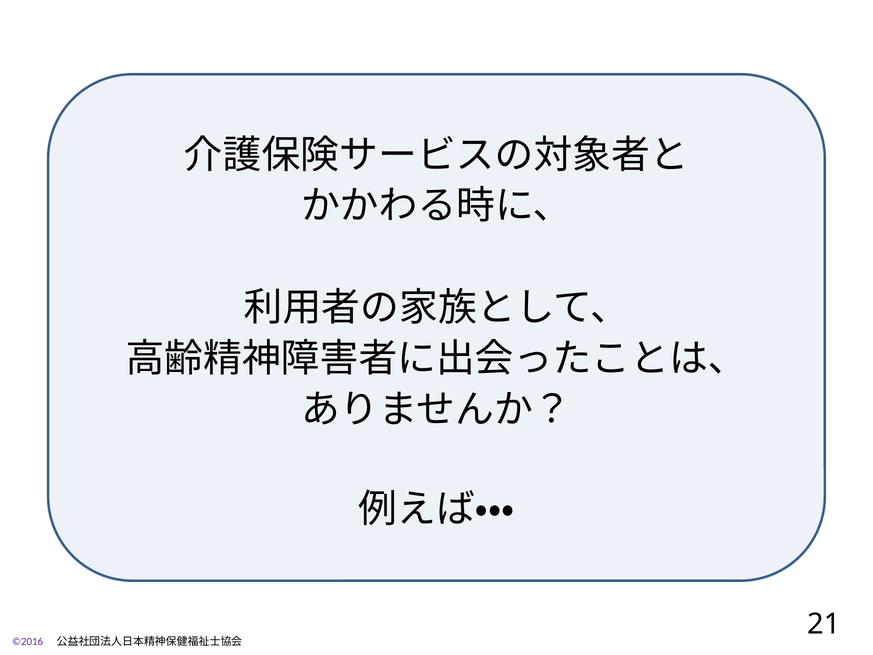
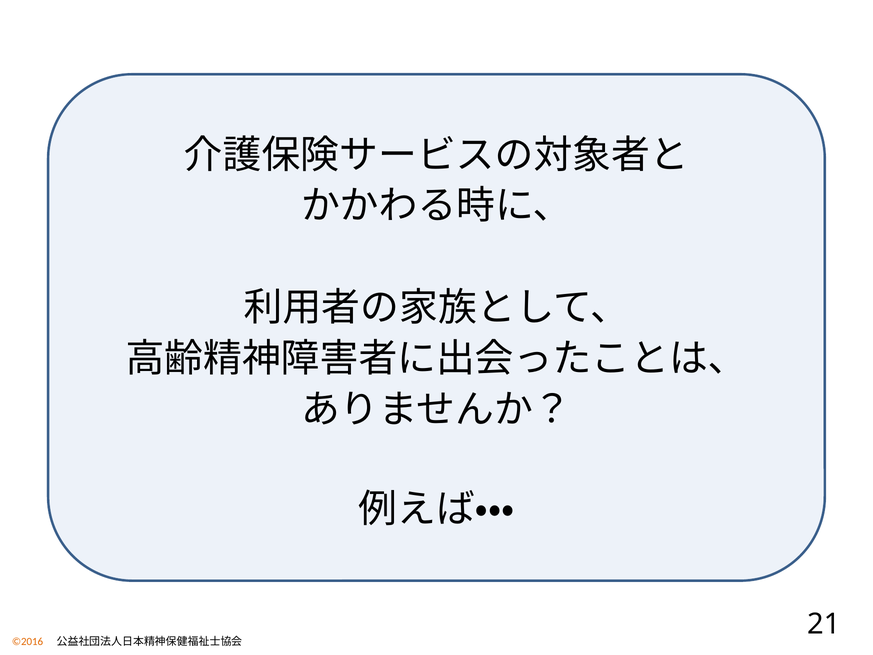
©2016 colour: purple -> orange
